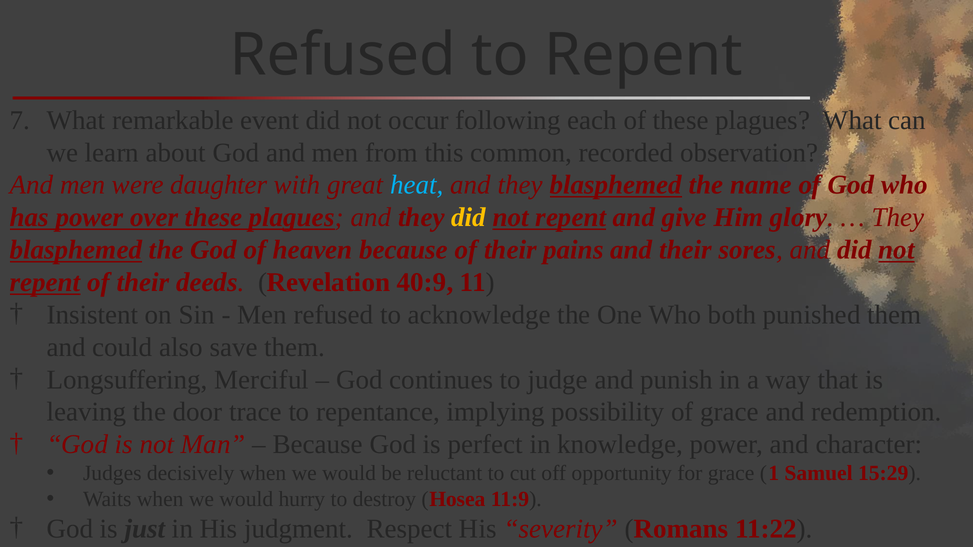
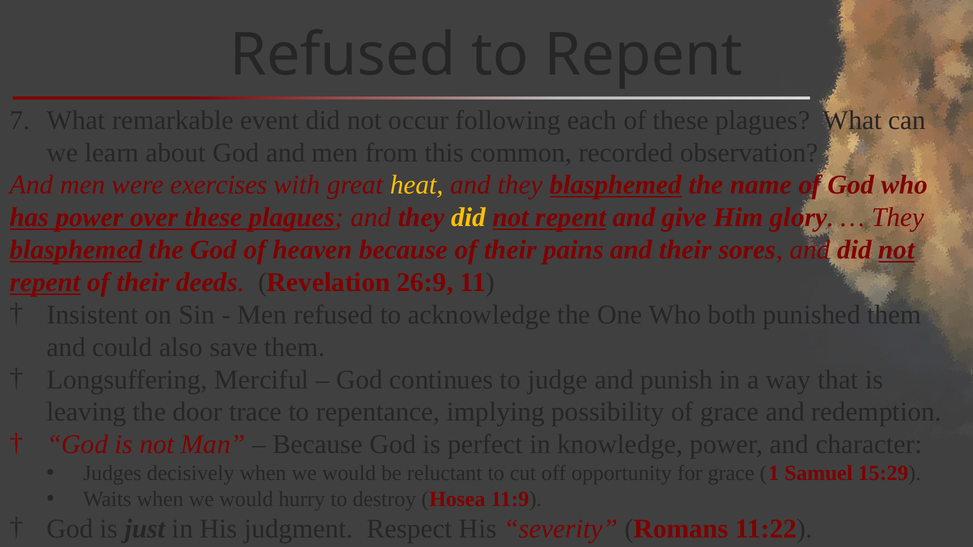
daughter: daughter -> exercises
heat colour: light blue -> yellow
40:9: 40:9 -> 26:9
